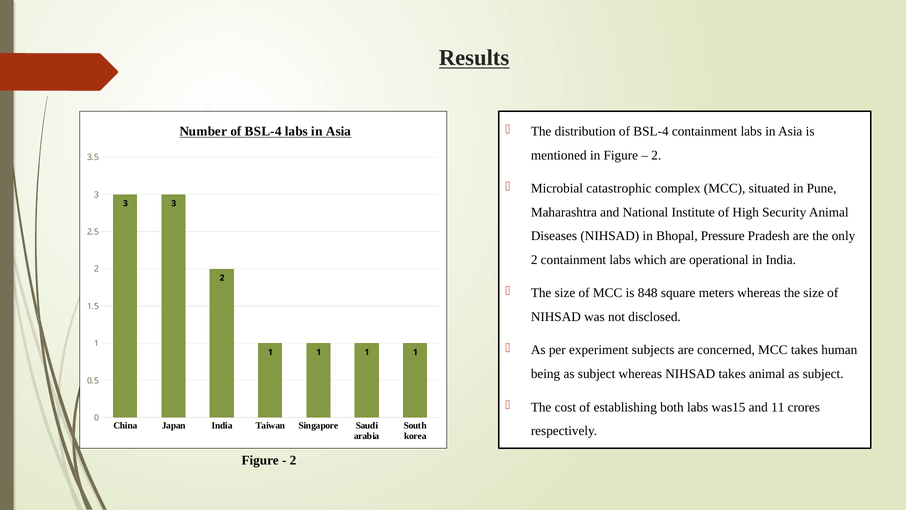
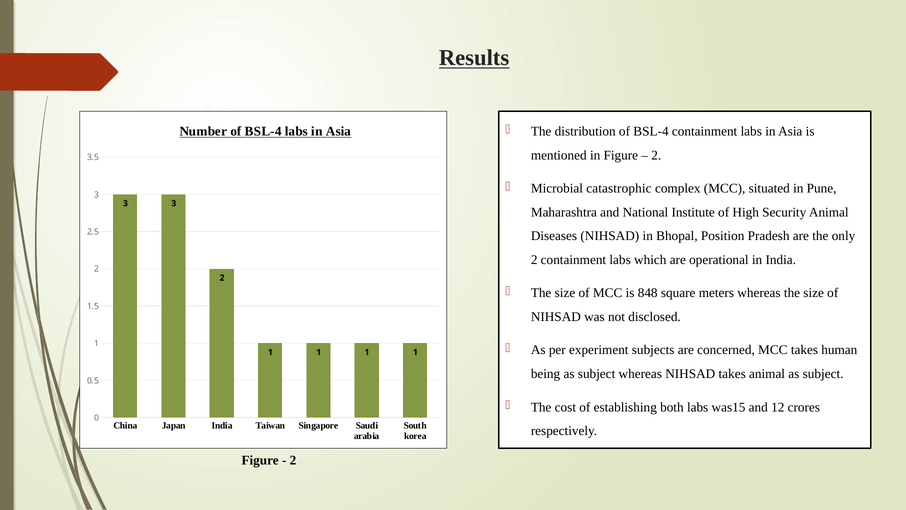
Pressure: Pressure -> Position
11: 11 -> 12
